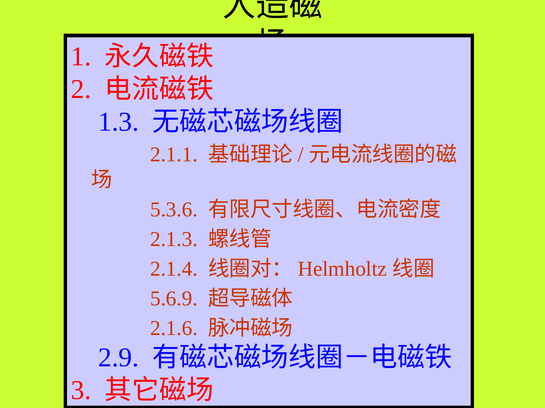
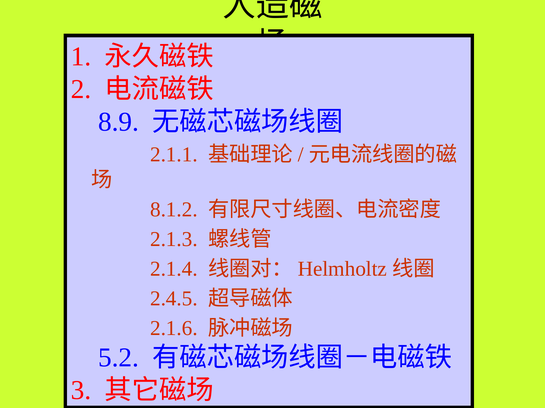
1.3: 1.3 -> 8.9
5.3.6: 5.3.6 -> 8.1.2
5.6.9: 5.6.9 -> 2.4.5
2.9: 2.9 -> 5.2
